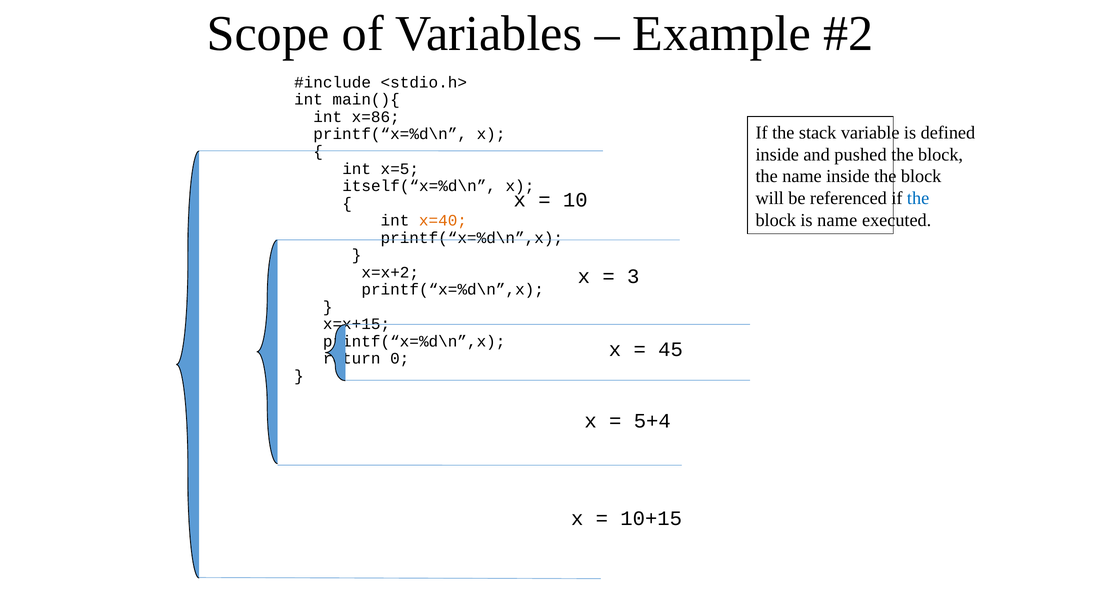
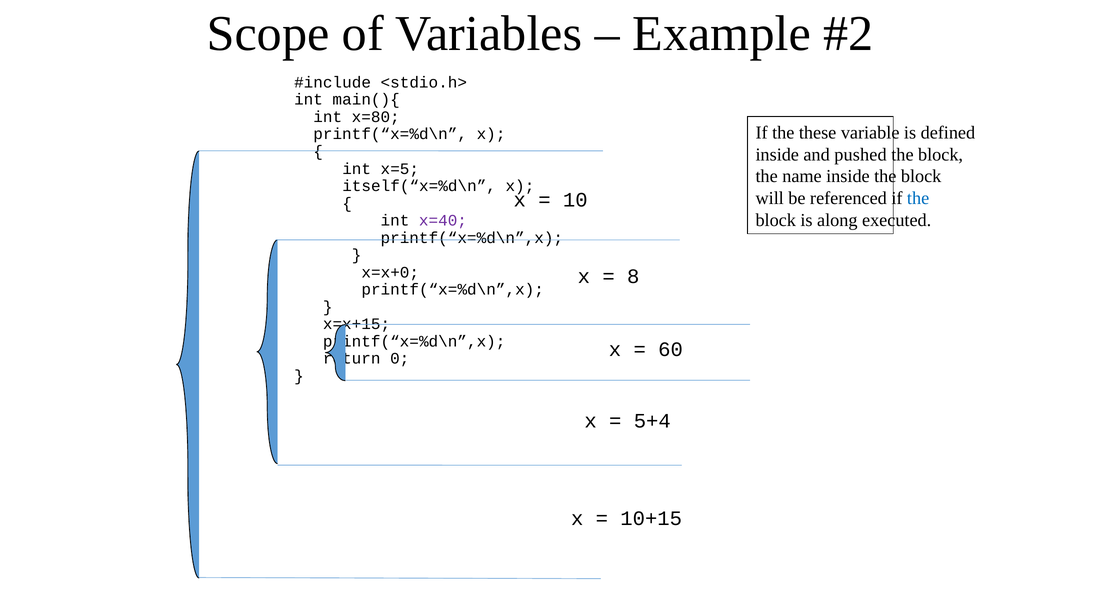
x=86: x=86 -> x=80
stack: stack -> these
is name: name -> along
x=40 colour: orange -> purple
x=x+2: x=x+2 -> x=x+0
3: 3 -> 8
45: 45 -> 60
